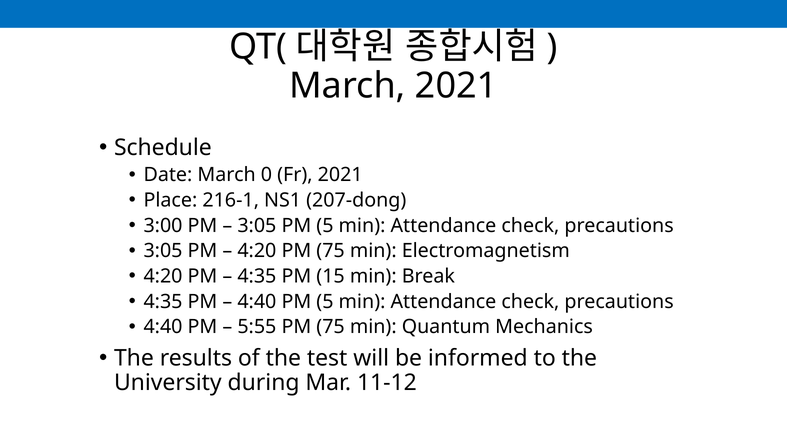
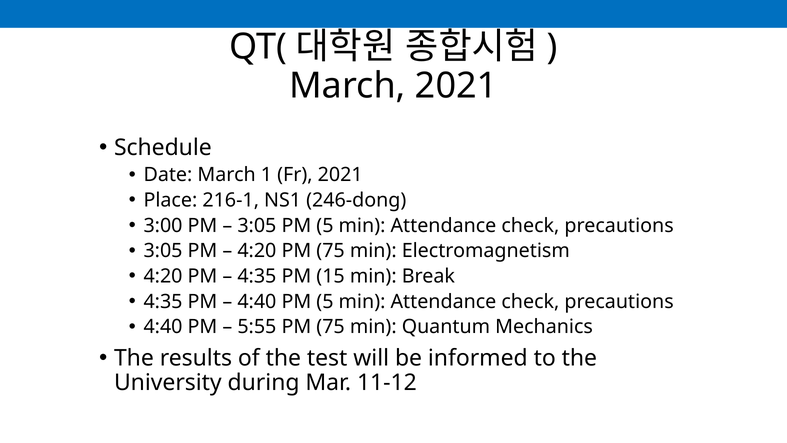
0: 0 -> 1
207-dong: 207-dong -> 246-dong
